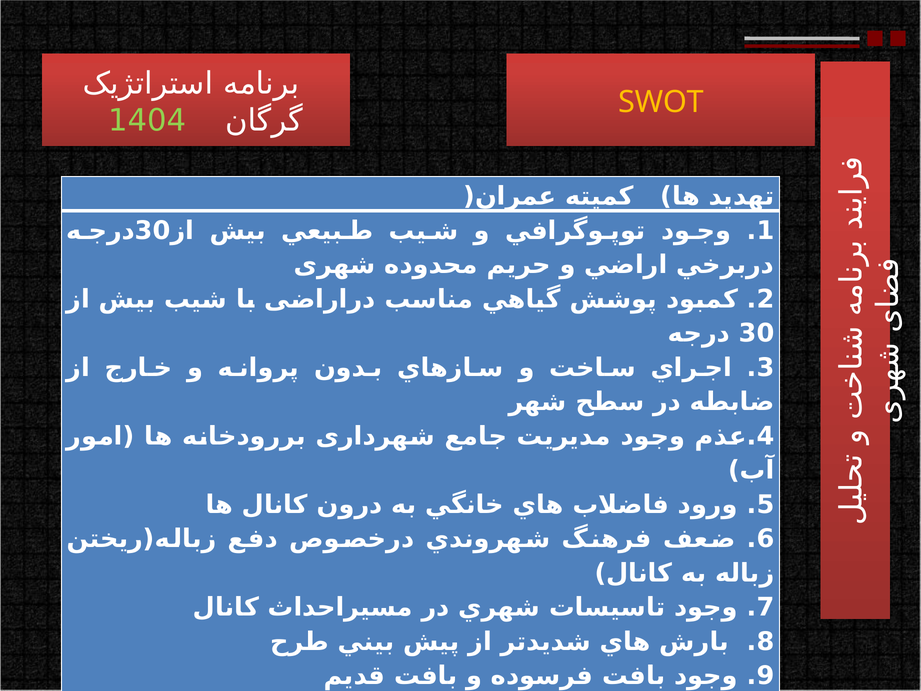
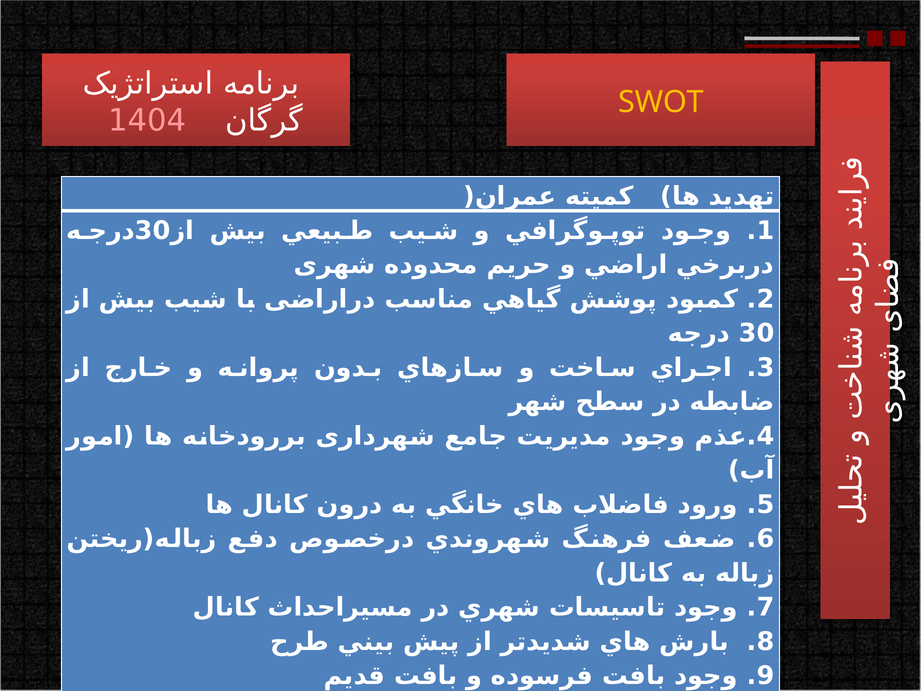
1404 colour: light green -> pink
